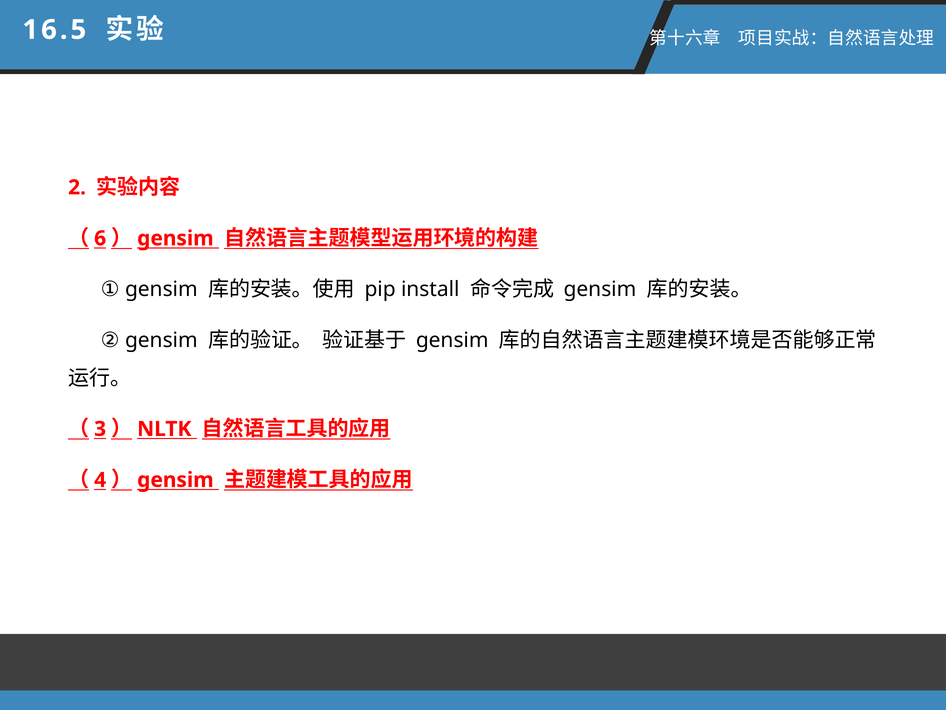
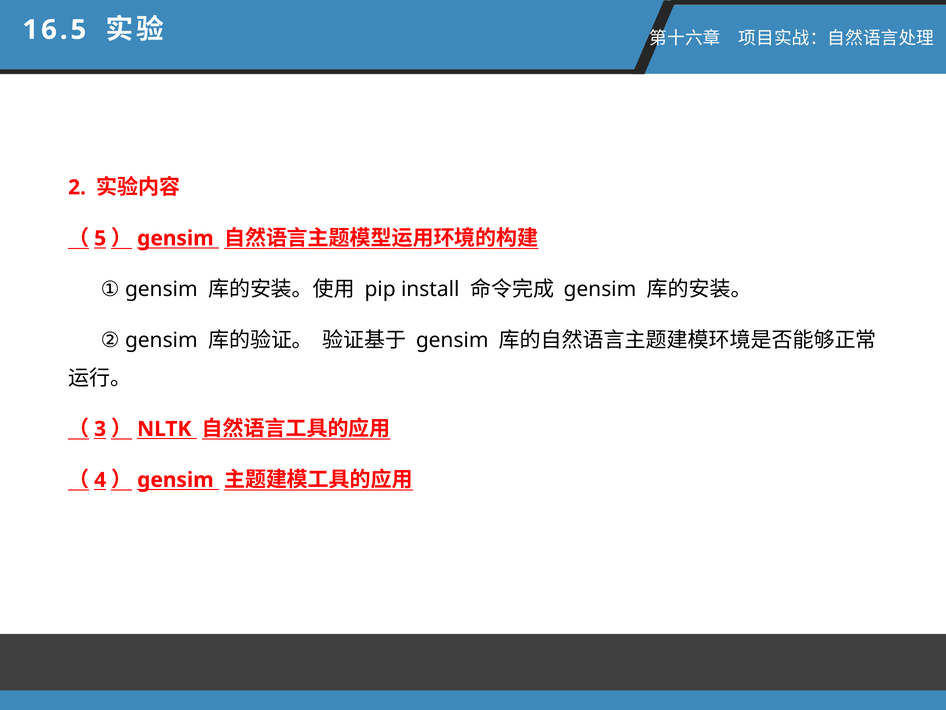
6: 6 -> 5
